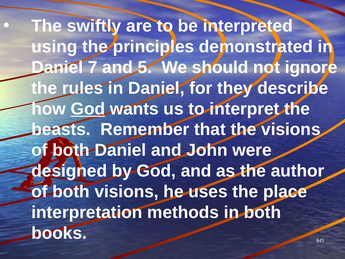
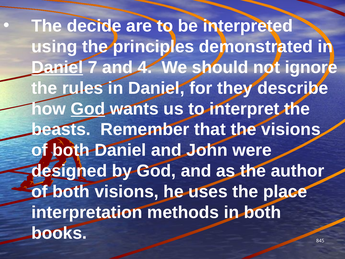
swiftly: swiftly -> decide
Daniel at (57, 67) underline: none -> present
5: 5 -> 4
